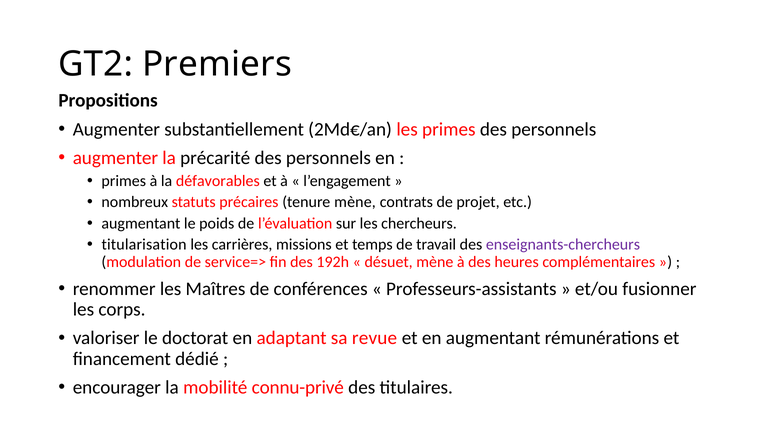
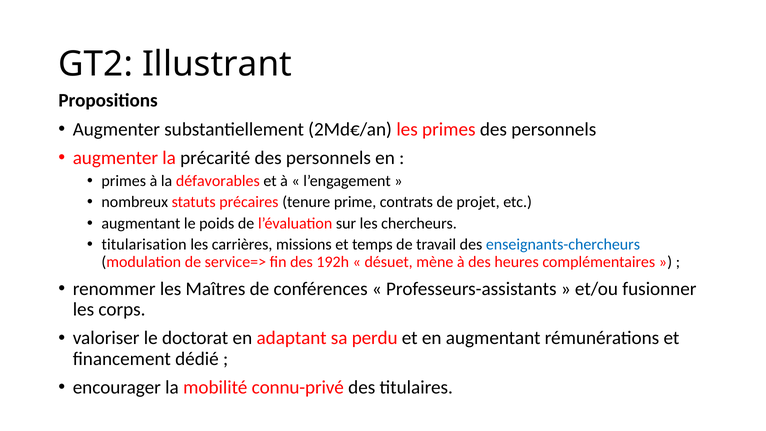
Premiers: Premiers -> Illustrant
tenure mène: mène -> prime
enseignants-chercheurs colour: purple -> blue
revue: revue -> perdu
